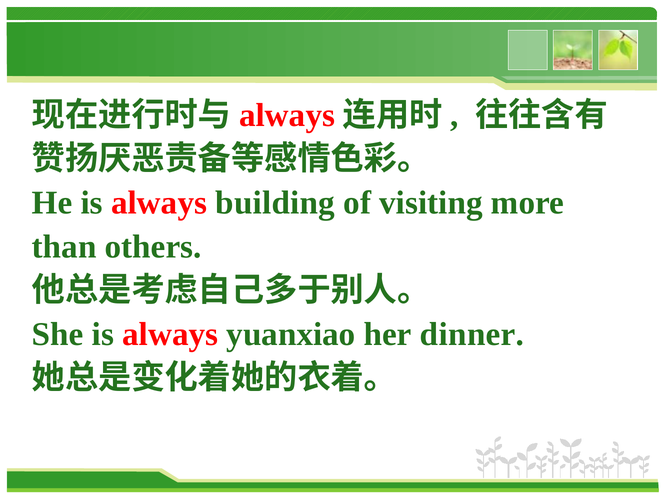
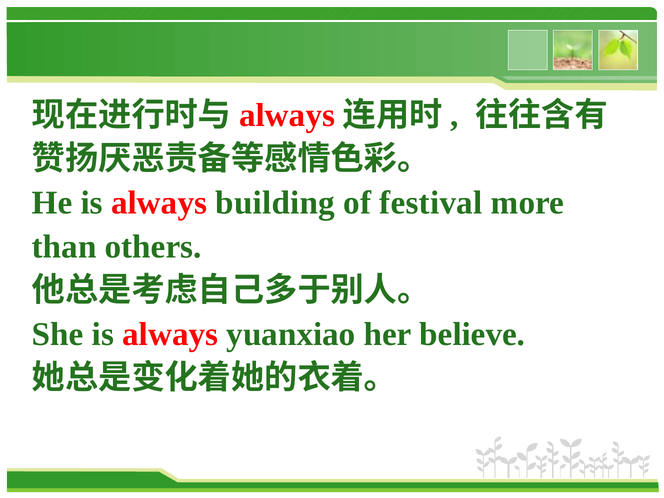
visiting: visiting -> festival
dinner: dinner -> believe
